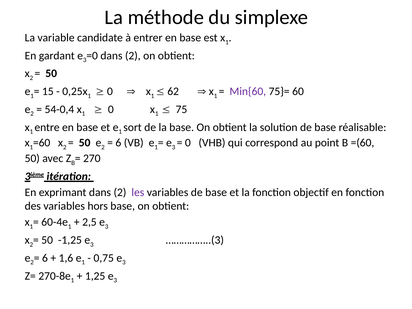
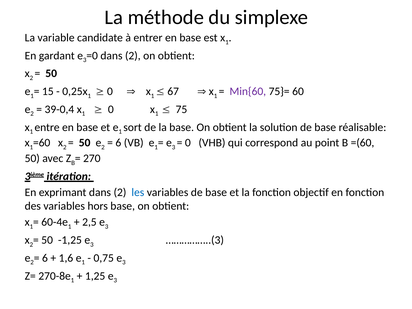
62: 62 -> 67
54-0,4: 54-0,4 -> 39-0,4
les colour: purple -> blue
